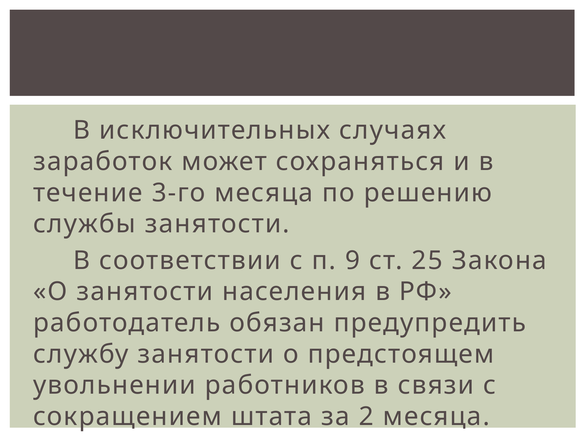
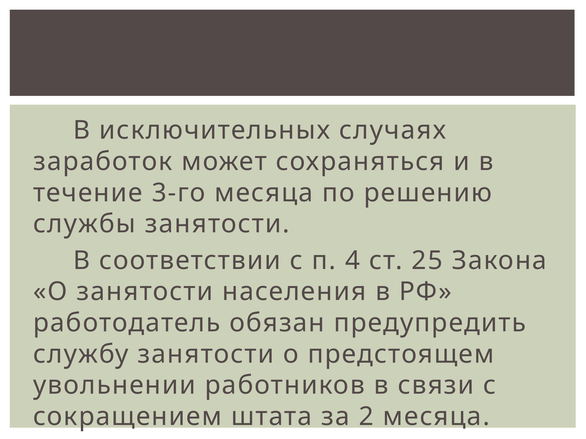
9: 9 -> 4
